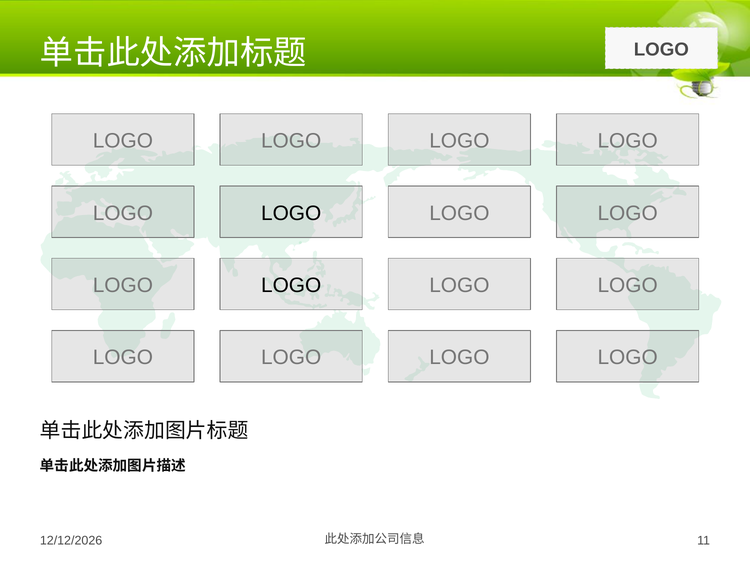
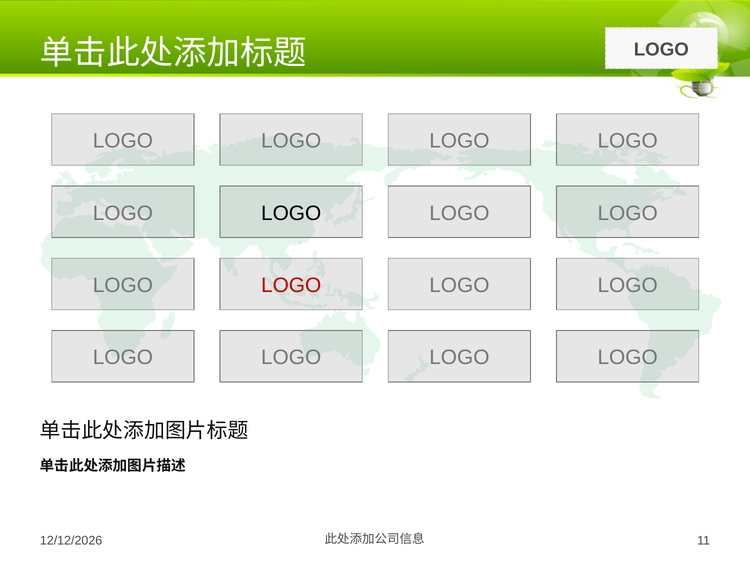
LOGO at (291, 286) colour: black -> red
